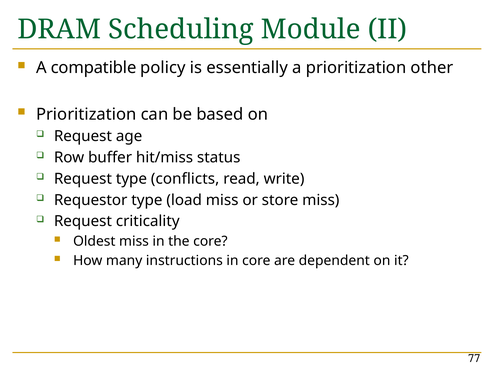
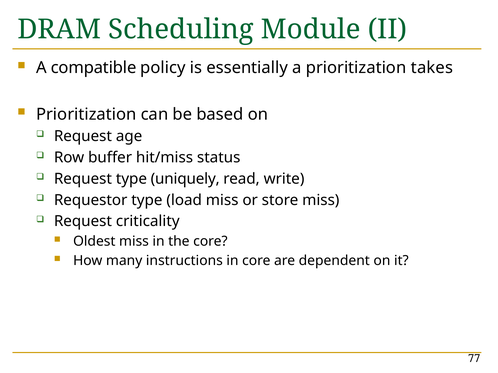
other: other -> takes
conflicts: conflicts -> uniquely
